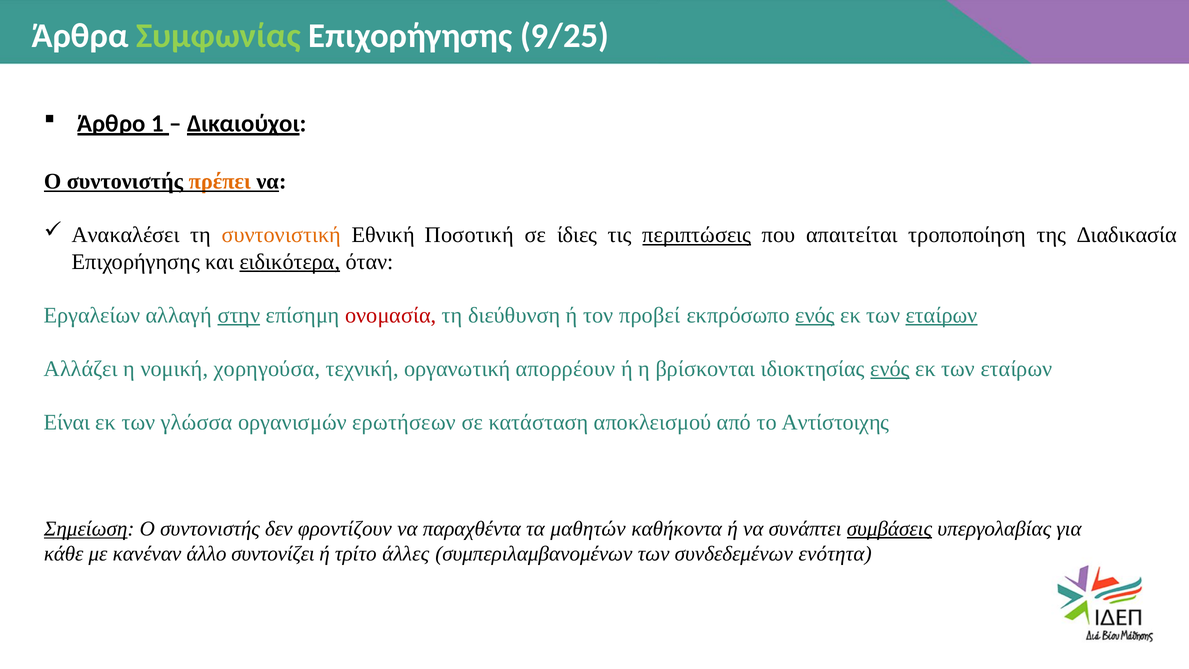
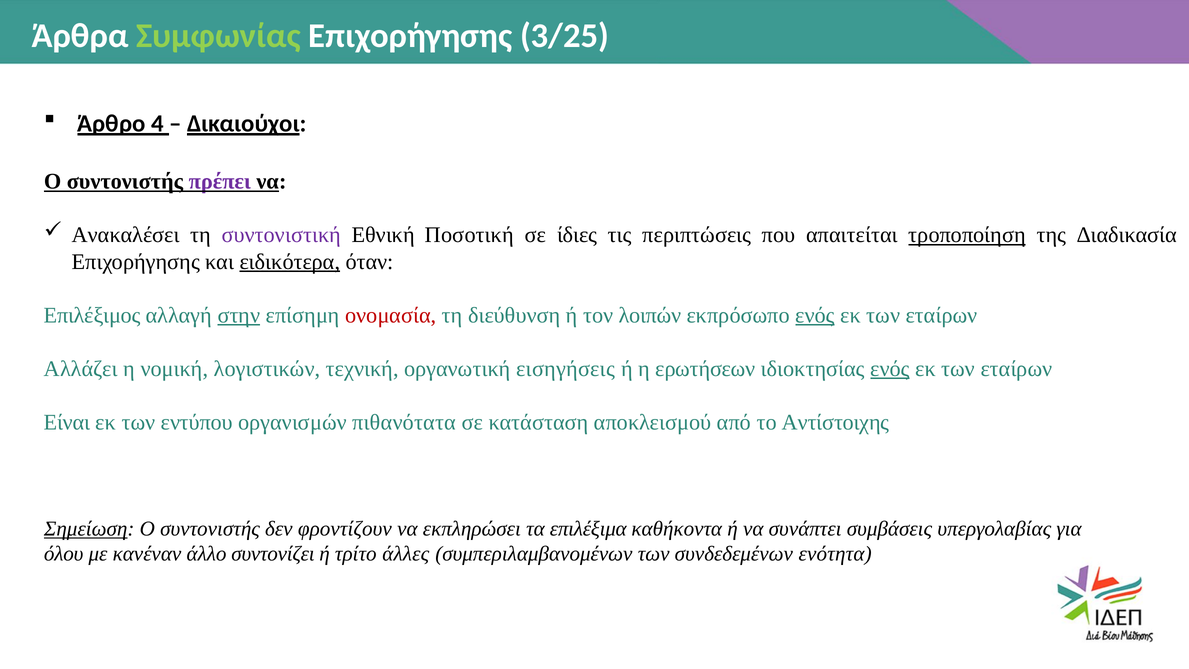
9/25: 9/25 -> 3/25
1: 1 -> 4
πρέπει colour: orange -> purple
συντονιστική colour: orange -> purple
περιπτώσεις underline: present -> none
τροποποίηση underline: none -> present
Εργαλείων: Εργαλείων -> Επιλέξιμος
προβεί: προβεί -> λοιπών
εταίρων at (942, 315) underline: present -> none
χορηγούσα: χορηγούσα -> λογιστικών
απορρέουν: απορρέουν -> εισηγήσεις
βρίσκονται: βρίσκονται -> ερωτήσεων
γλώσσα: γλώσσα -> εντύπου
ερωτήσεων: ερωτήσεων -> πιθανότατα
παραχθέντα: παραχθέντα -> εκπληρώσει
μαθητών: μαθητών -> επιλέξιμα
συμβάσεις underline: present -> none
κάθε: κάθε -> όλου
